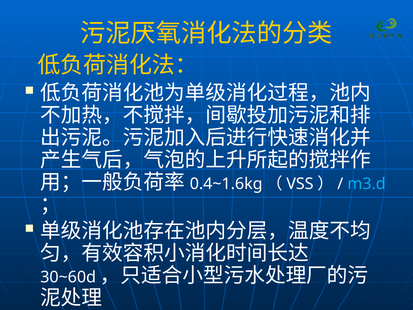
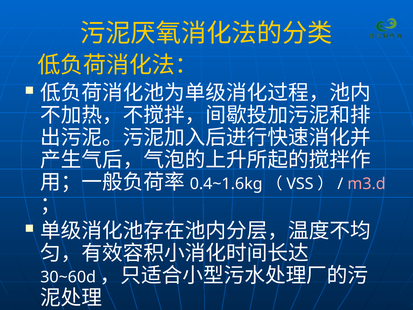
m3.d colour: light blue -> pink
